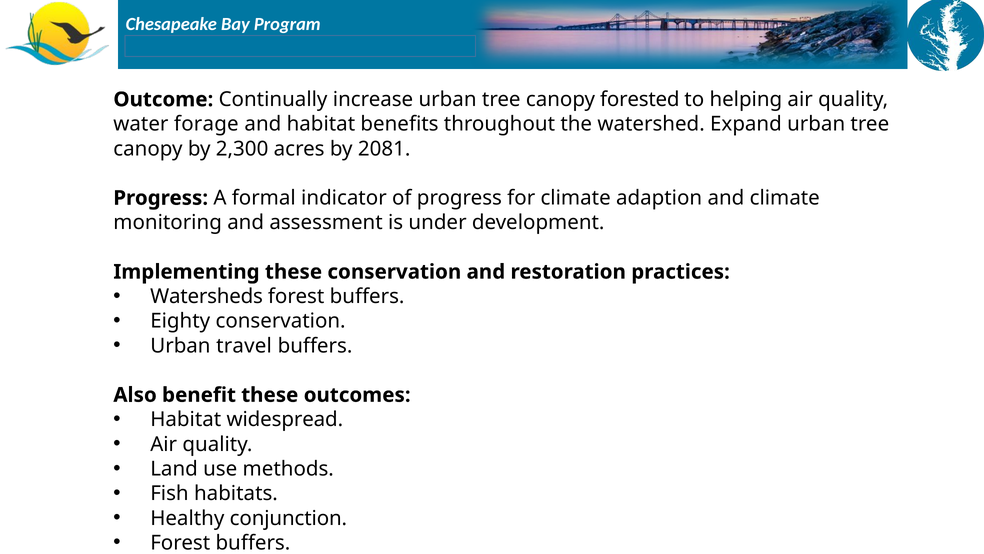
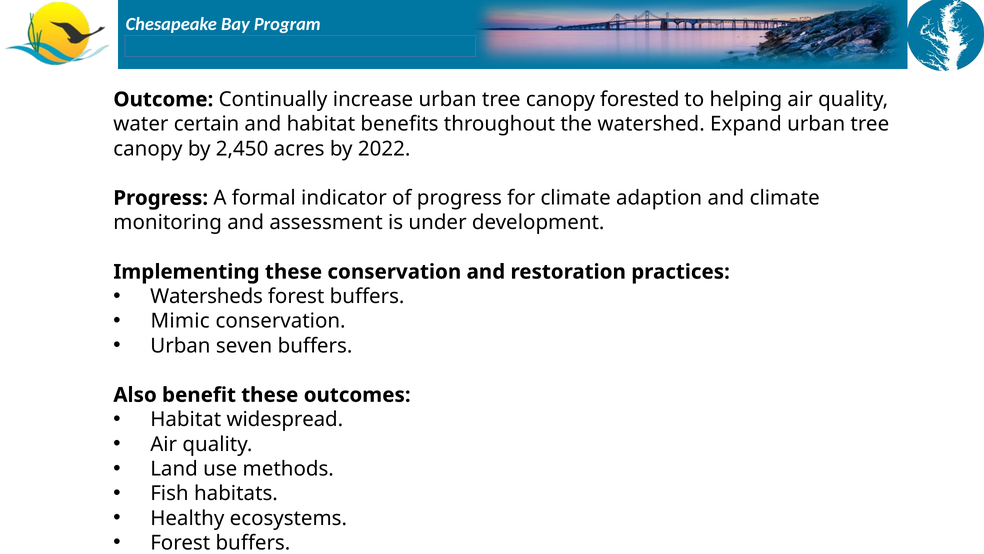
forage: forage -> certain
2,300: 2,300 -> 2,450
2081: 2081 -> 2022
Eighty: Eighty -> Mimic
travel: travel -> seven
conjunction: conjunction -> ecosystems
